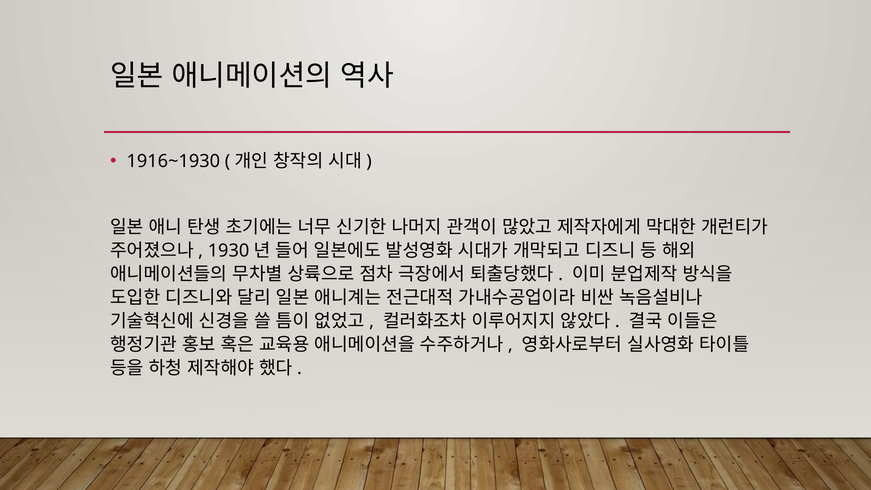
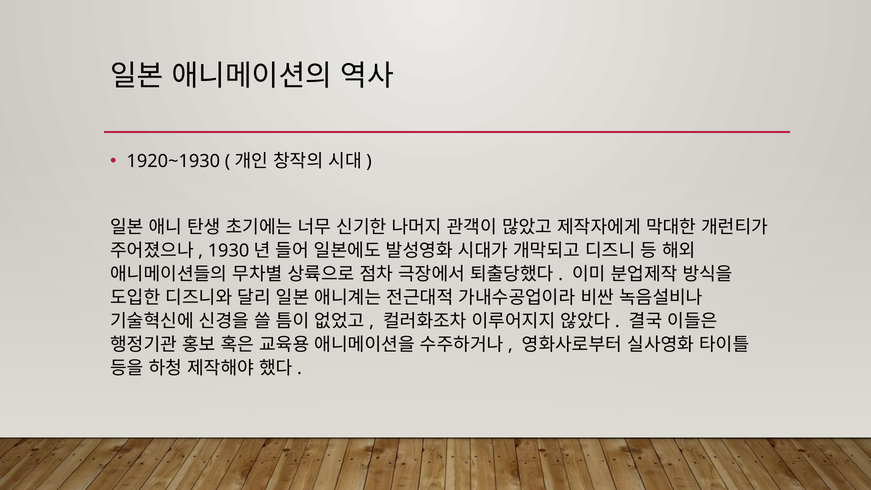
1916~1930: 1916~1930 -> 1920~1930
